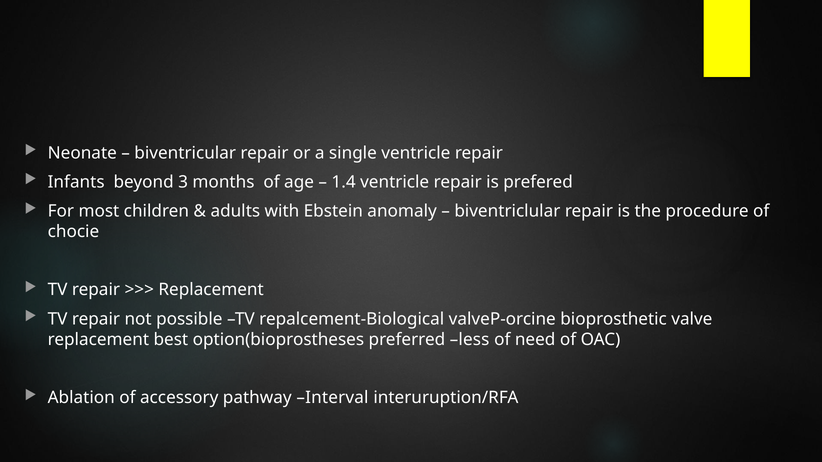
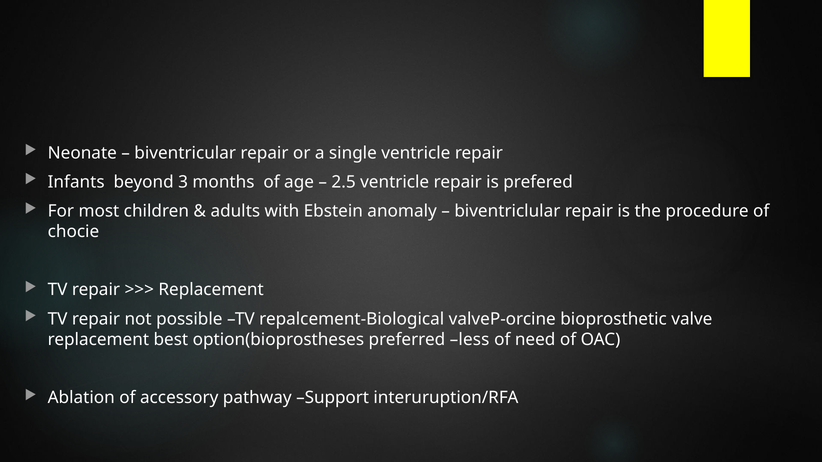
1.4: 1.4 -> 2.5
Interval: Interval -> Support
